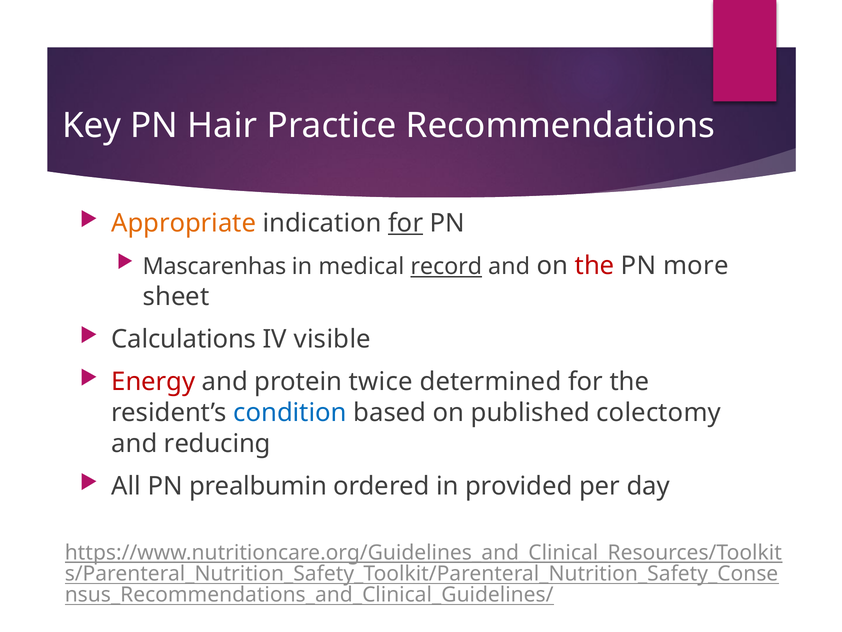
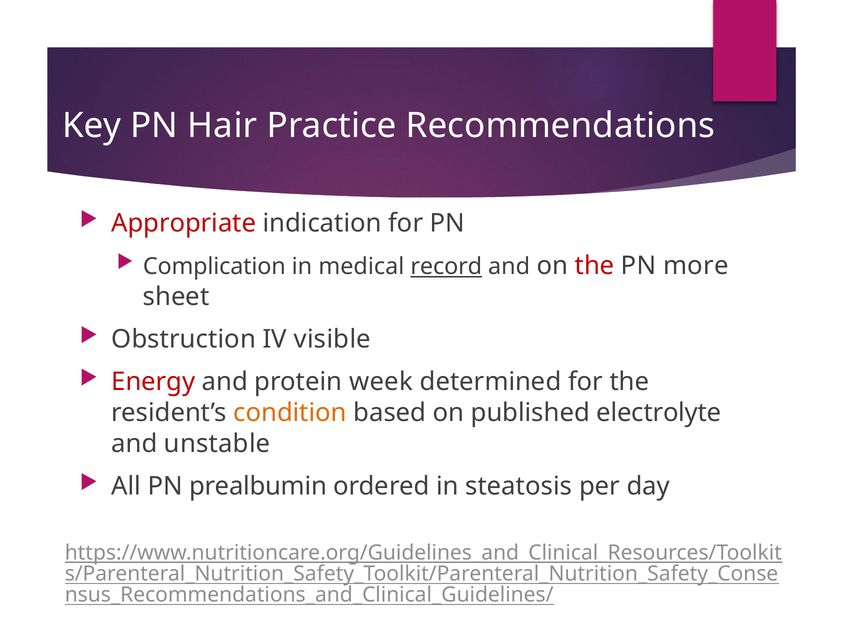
Appropriate colour: orange -> red
for at (406, 223) underline: present -> none
Mascarenhas: Mascarenhas -> Complication
Calculations: Calculations -> Obstruction
twice: twice -> week
condition colour: blue -> orange
colectomy: colectomy -> electrolyte
reducing: reducing -> unstable
provided: provided -> steatosis
